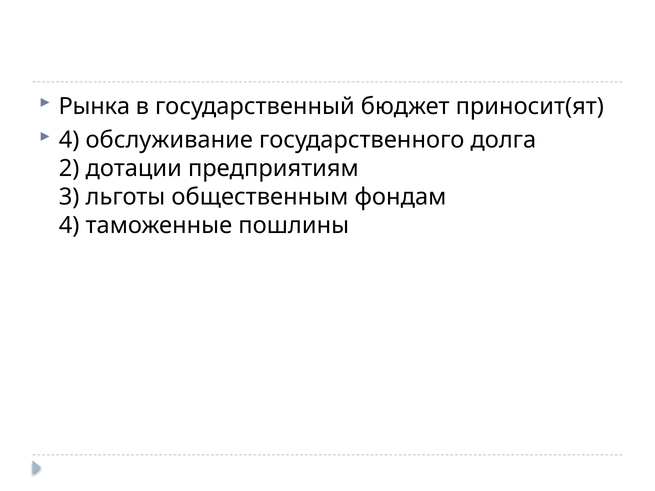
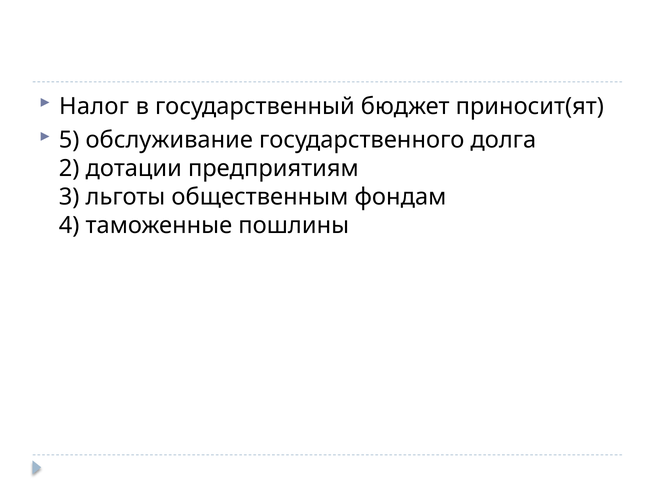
Рынка: Рынка -> Налог
4 at (69, 140): 4 -> 5
